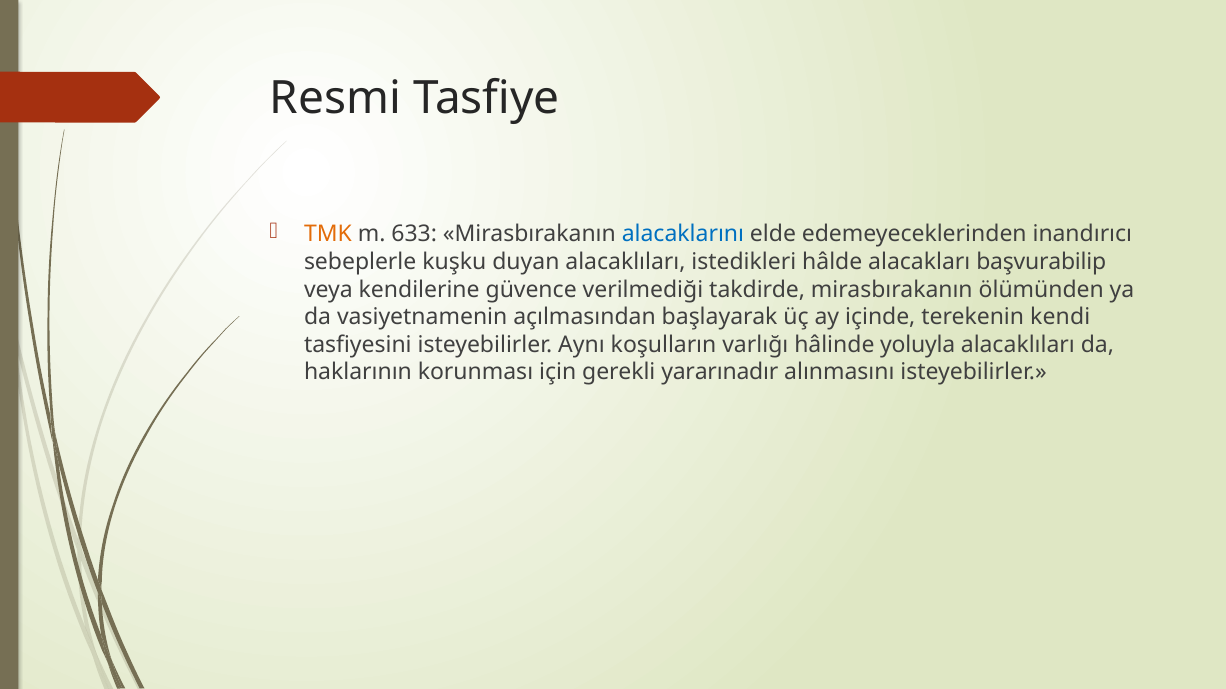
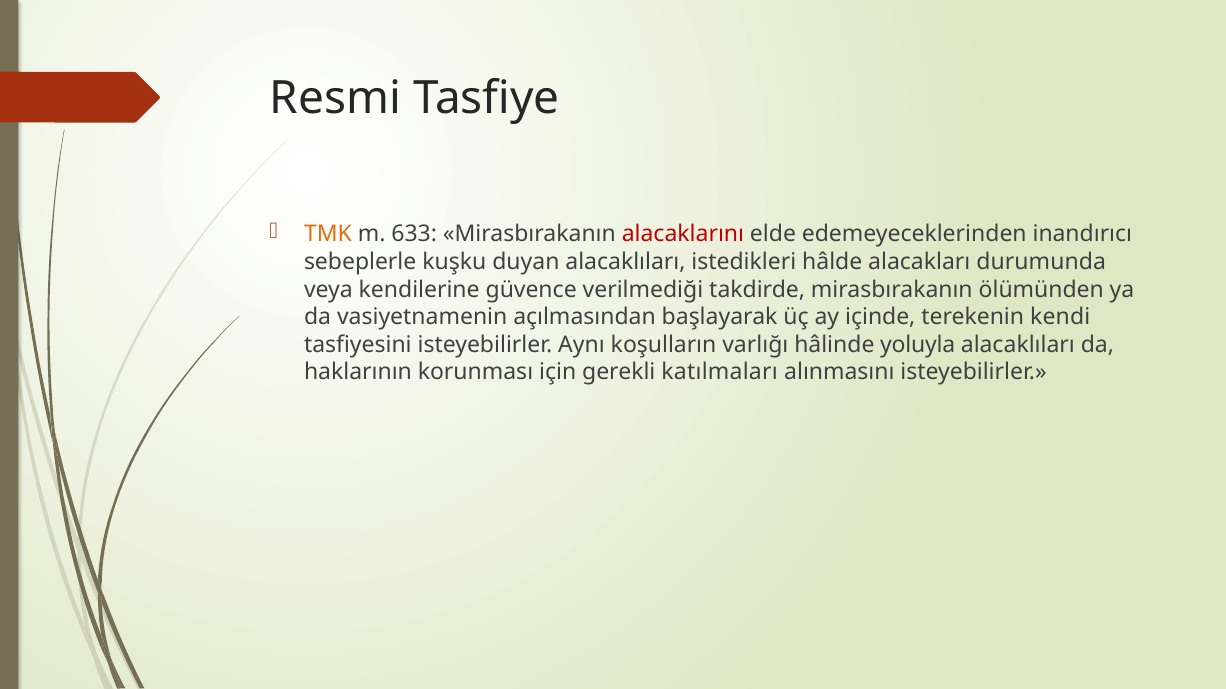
alacaklarını colour: blue -> red
başvurabilip: başvurabilip -> durumunda
yararınadır: yararınadır -> katılmaları
